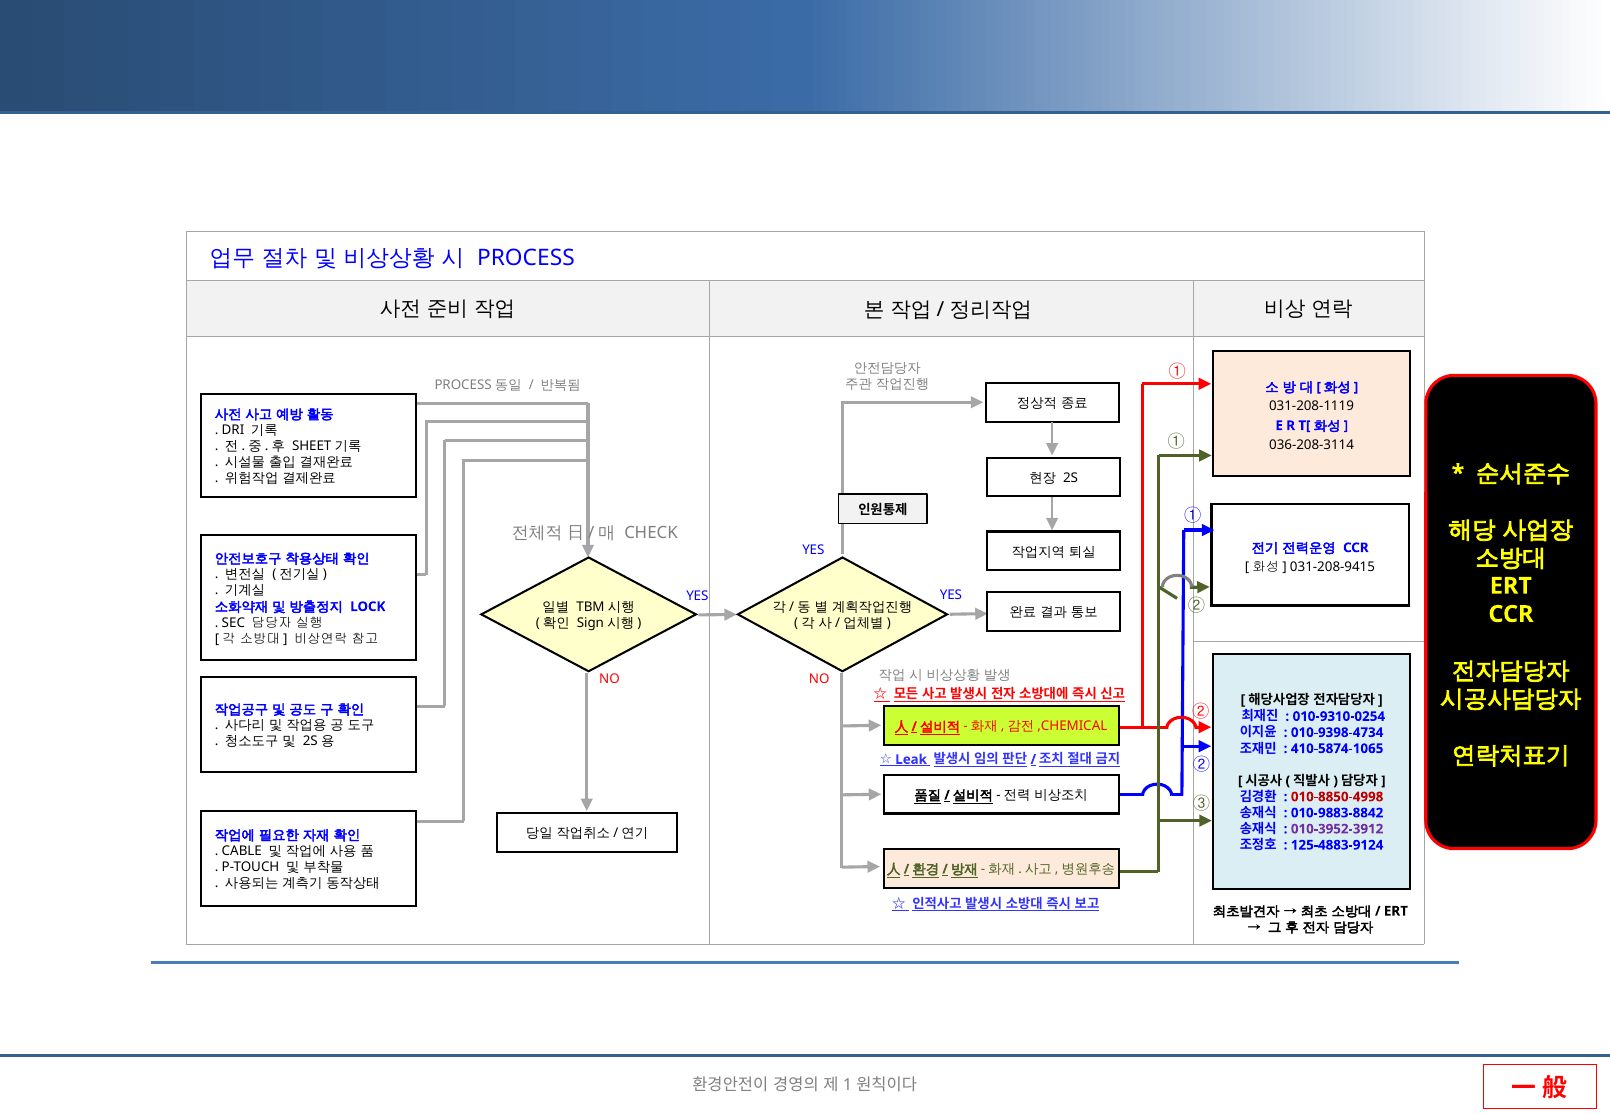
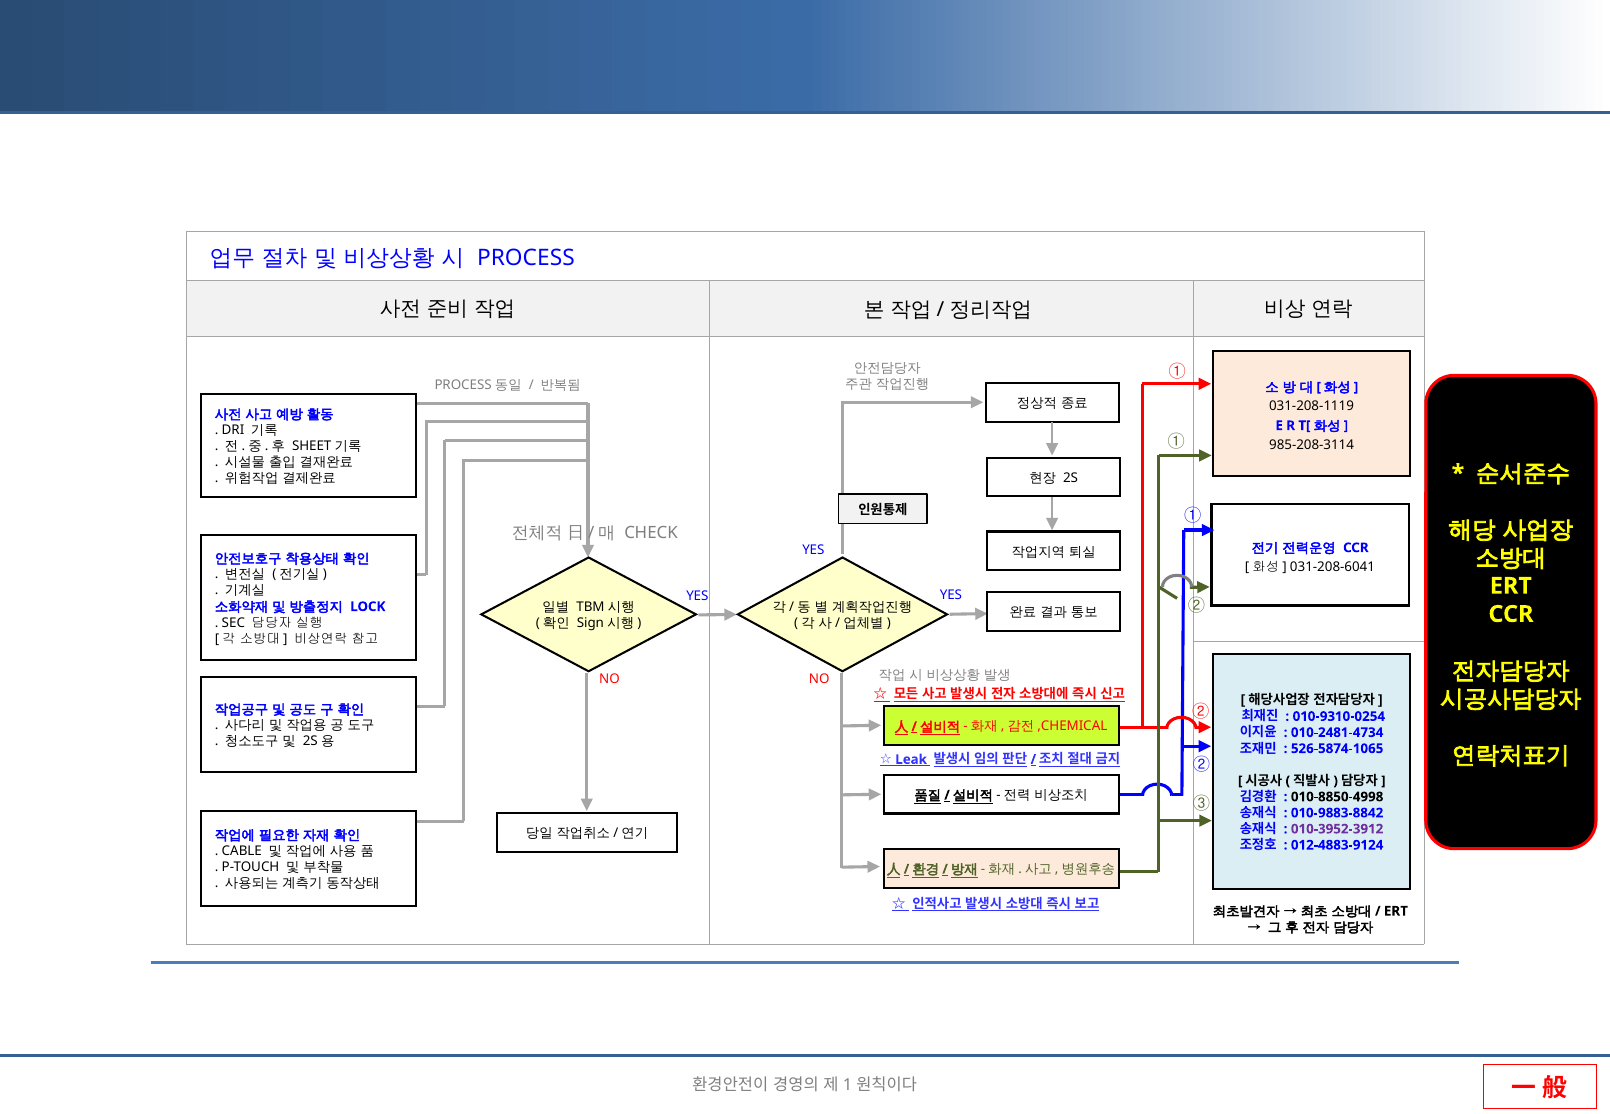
036-208-3114: 036-208-3114 -> 985-208-3114
031-208-9415: 031-208-9415 -> 031-208-6041
010-9398-4734: 010-9398-4734 -> 010-2481-4734
410-5874-1065: 410-5874-1065 -> 526-5874-1065
010-8850-4998 colour: red -> black
125-4883-9124: 125-4883-9124 -> 012-4883-9124
